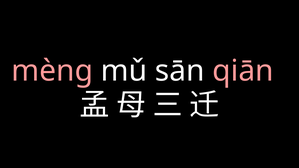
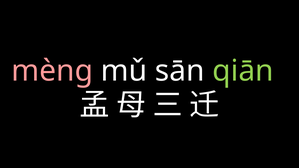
qiān colour: pink -> light green
